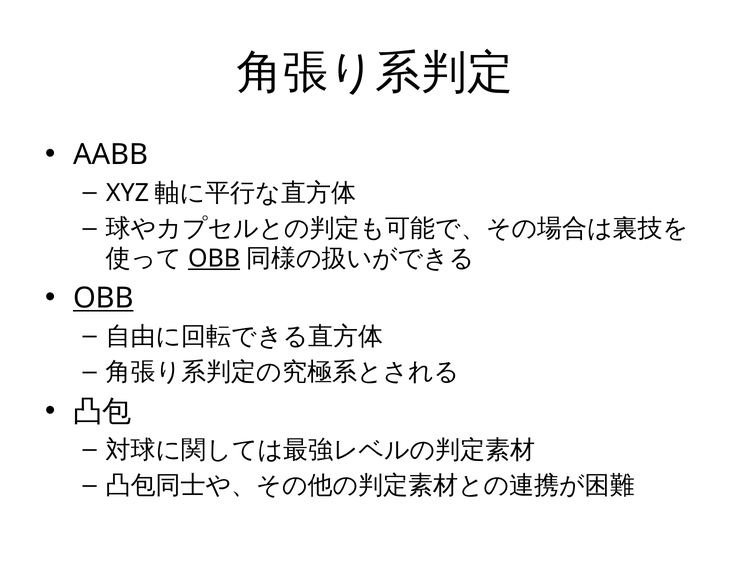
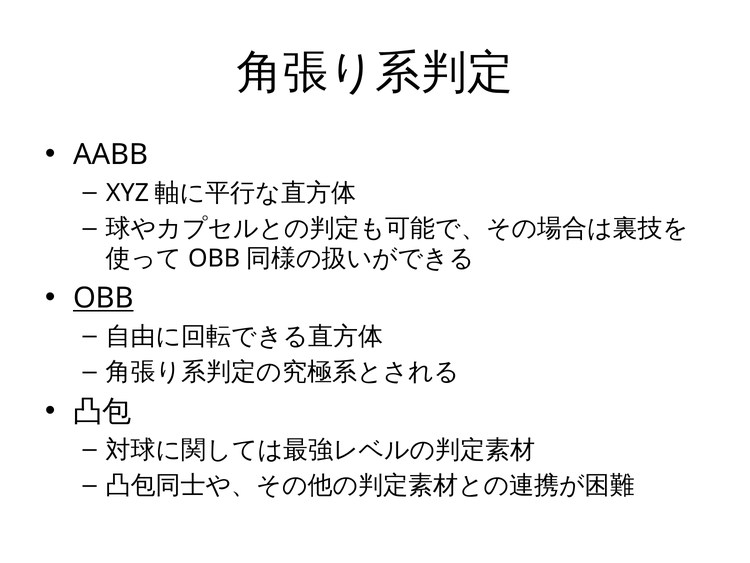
OBB at (214, 258) underline: present -> none
